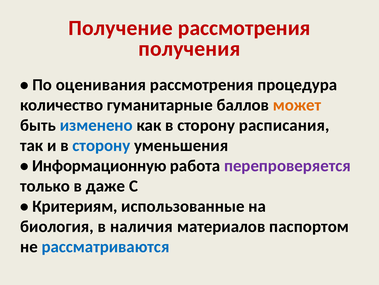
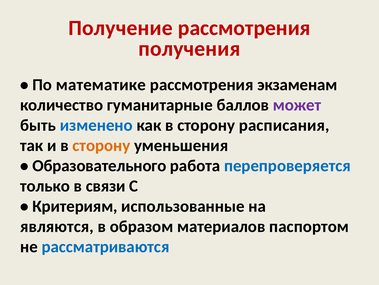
оценивания: оценивания -> математике
процедура: процедура -> экзаменам
может colour: orange -> purple
сторону at (101, 145) colour: blue -> orange
Информационную: Информационную -> Образовательного
перепроверяется colour: purple -> blue
даже: даже -> связи
биология: биология -> являются
наличия: наличия -> образом
